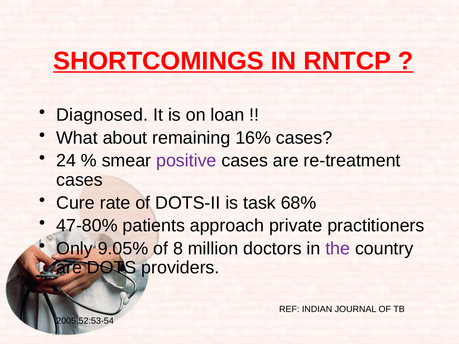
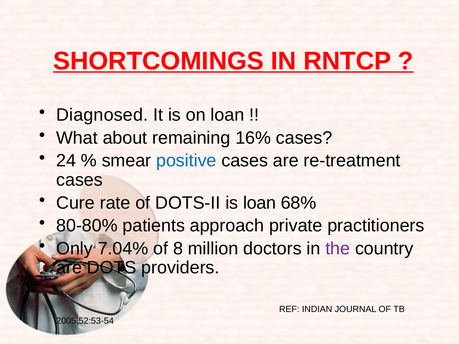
positive colour: purple -> blue
is task: task -> loan
47-80%: 47-80% -> 80-80%
9.05%: 9.05% -> 7.04%
